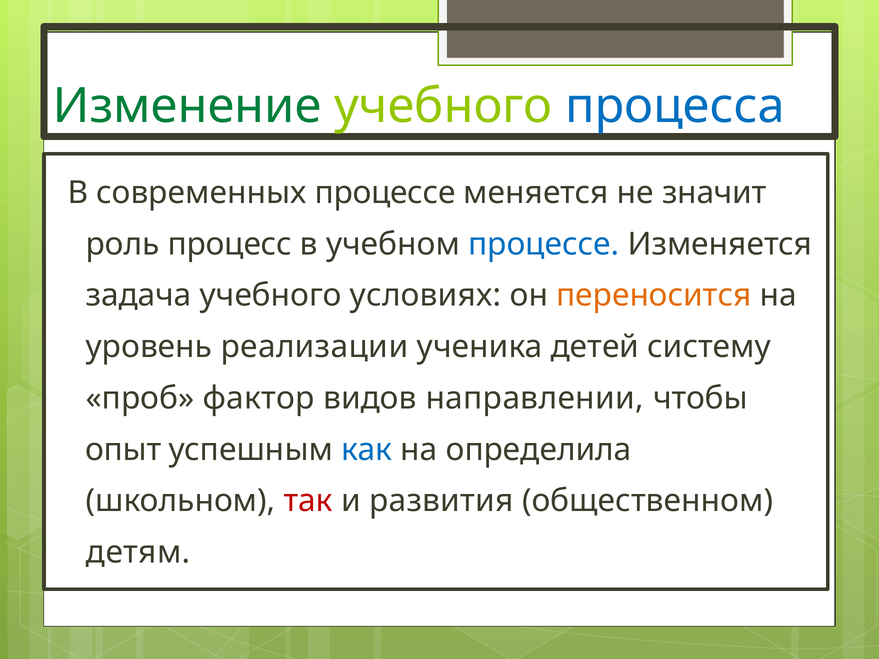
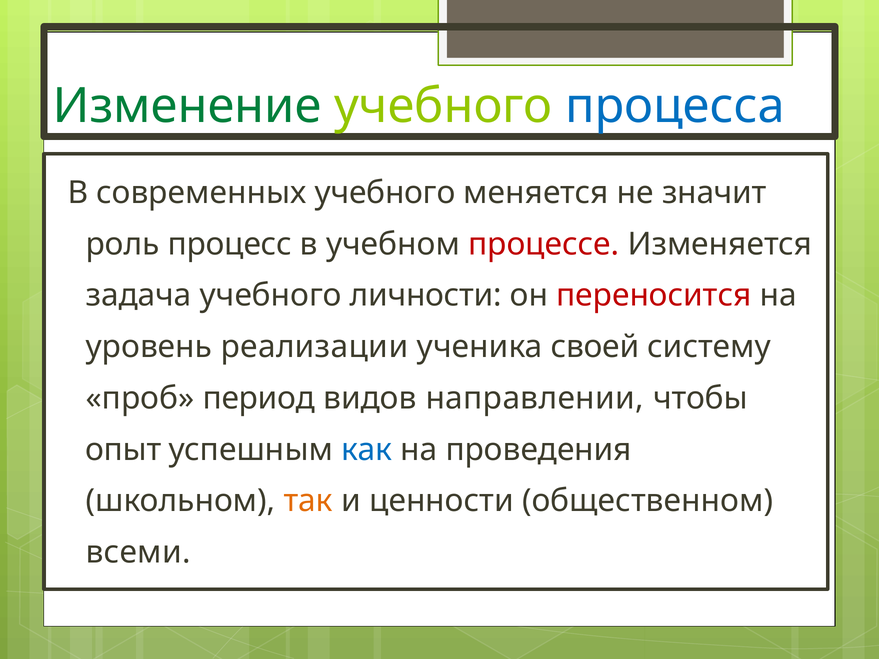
современных процессе: процессе -> учебного
процессе at (544, 244) colour: blue -> red
условиях: условиях -> личности
переносится colour: orange -> red
детей: детей -> своей
фактор: фактор -> период
определила: определила -> проведения
так colour: red -> orange
развития: развития -> ценности
детям: детям -> всеми
